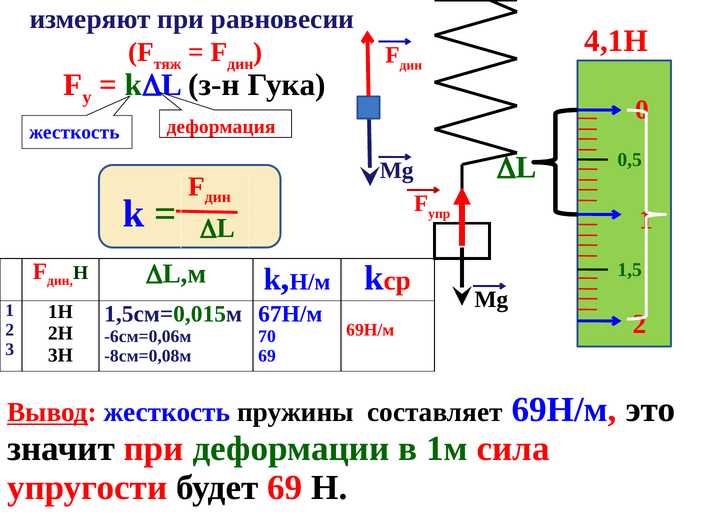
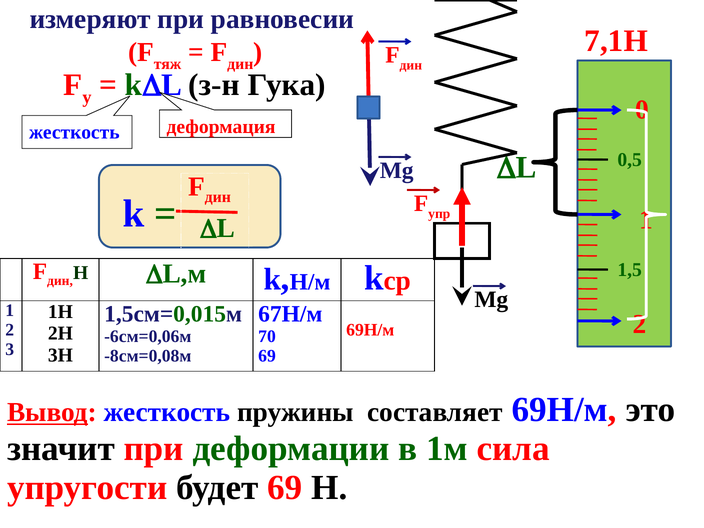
4,1Н: 4,1Н -> 7,1Н
